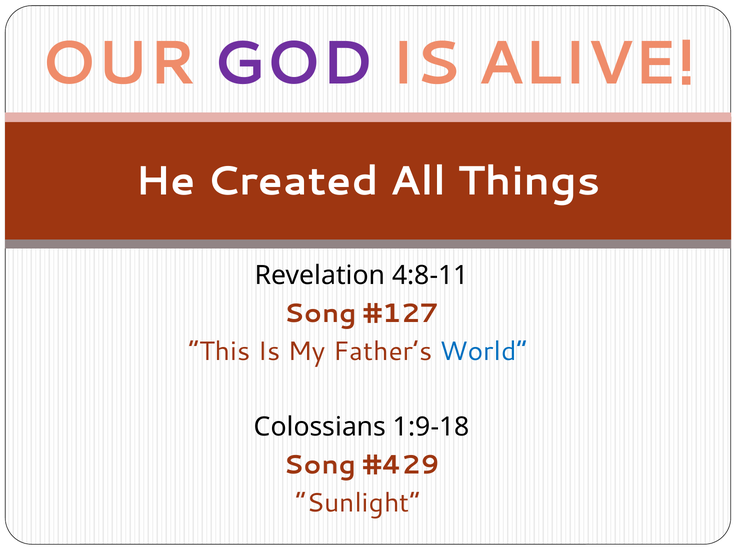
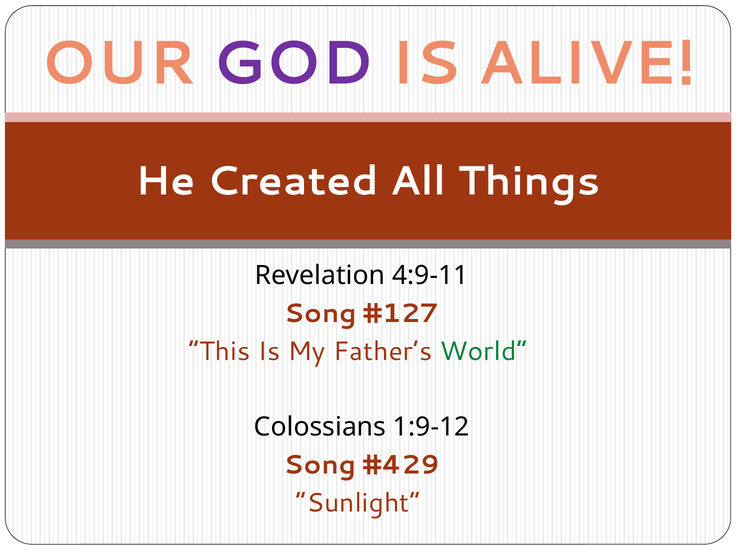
4:8-11: 4:8-11 -> 4:9-11
World colour: blue -> green
1:9-18: 1:9-18 -> 1:9-12
